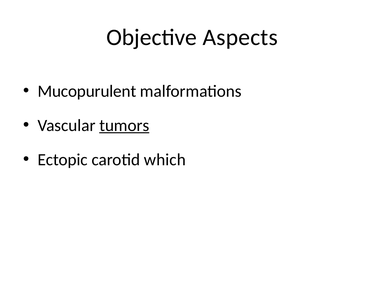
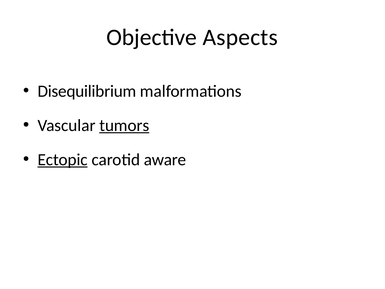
Mucopurulent: Mucopurulent -> Disequilibrium
Ectopic underline: none -> present
which: which -> aware
